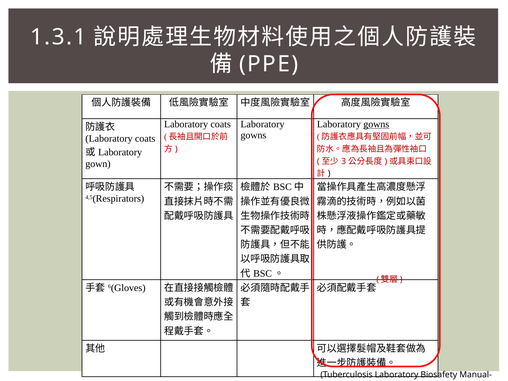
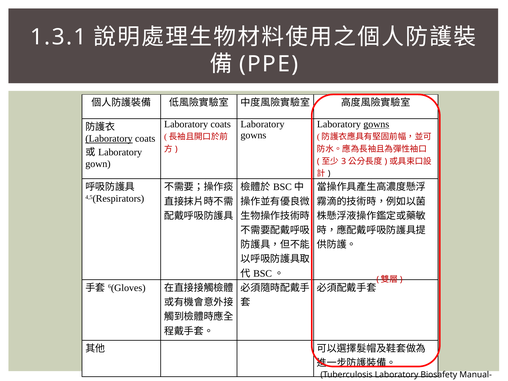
Laboratory at (109, 139) underline: none -> present
